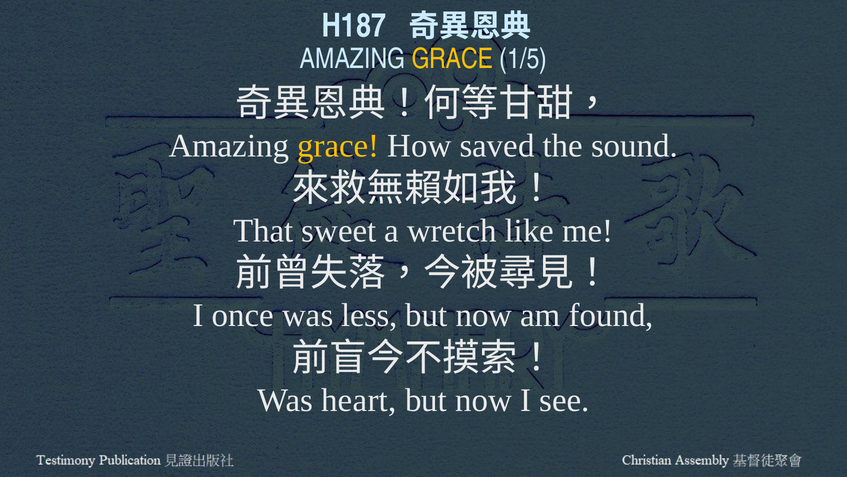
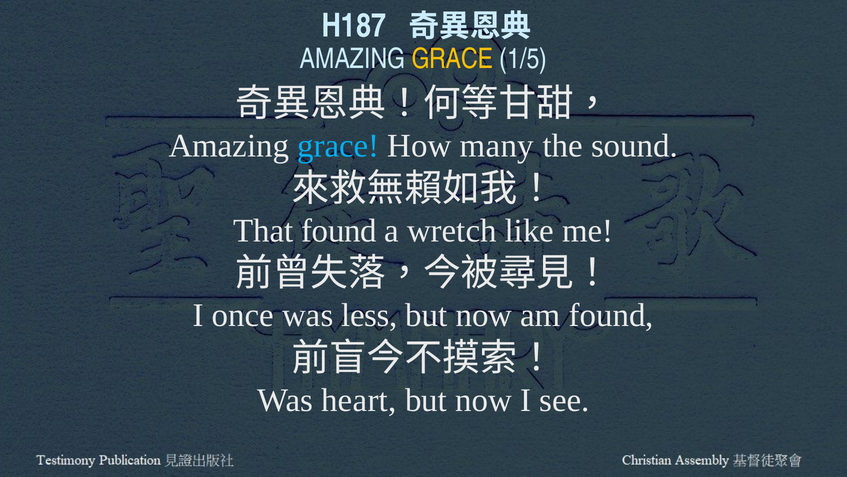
grace at (338, 146) colour: yellow -> light blue
saved: saved -> many
That sweet: sweet -> found
